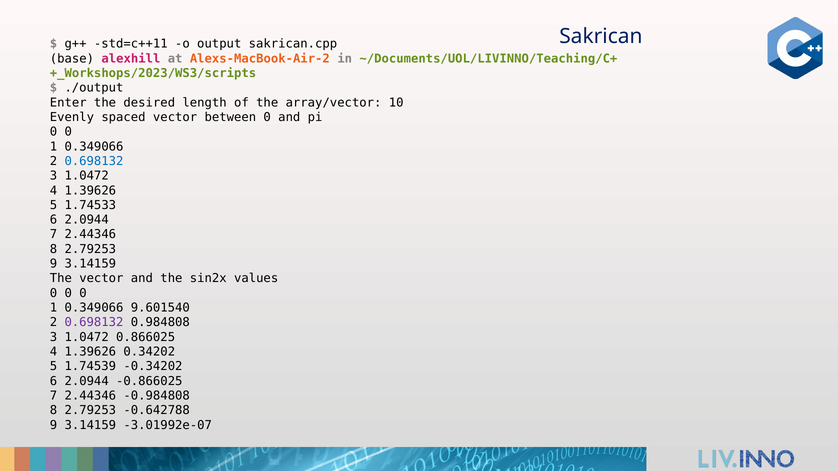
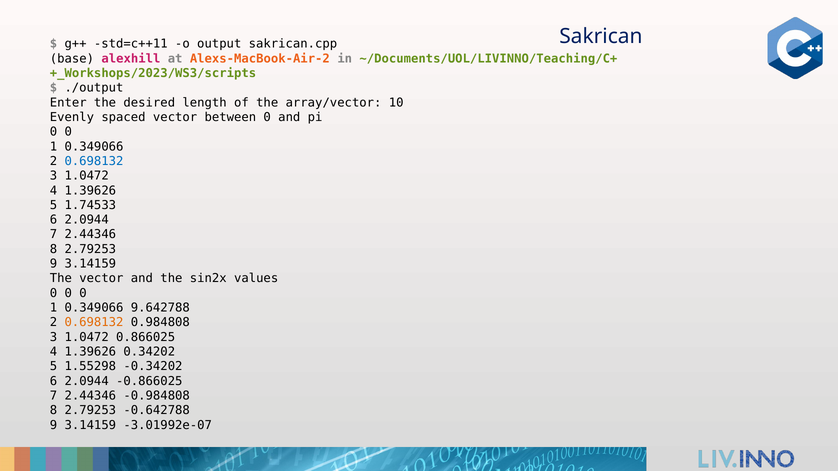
9.601540: 9.601540 -> 9.642788
0.698132 at (94, 323) colour: purple -> orange
1.74539: 1.74539 -> 1.55298
